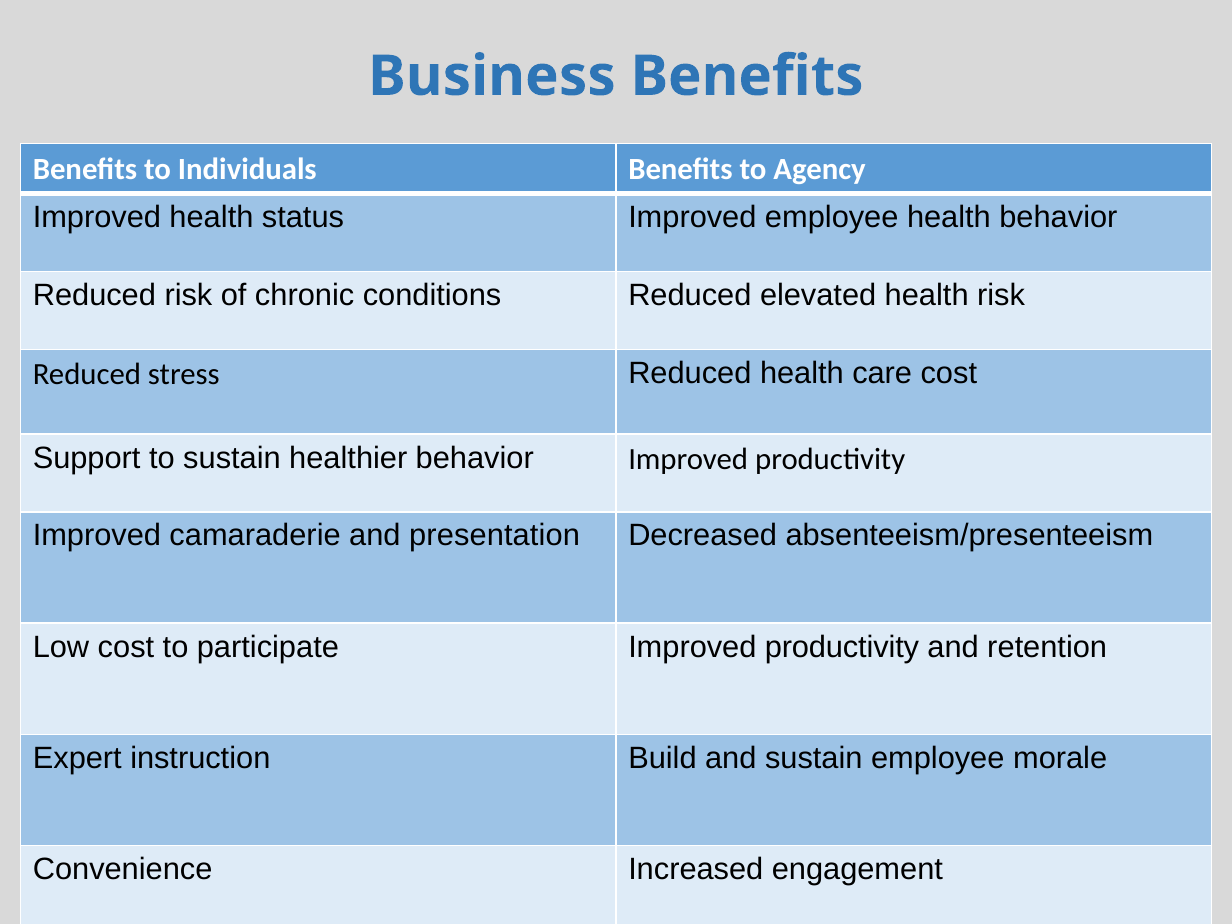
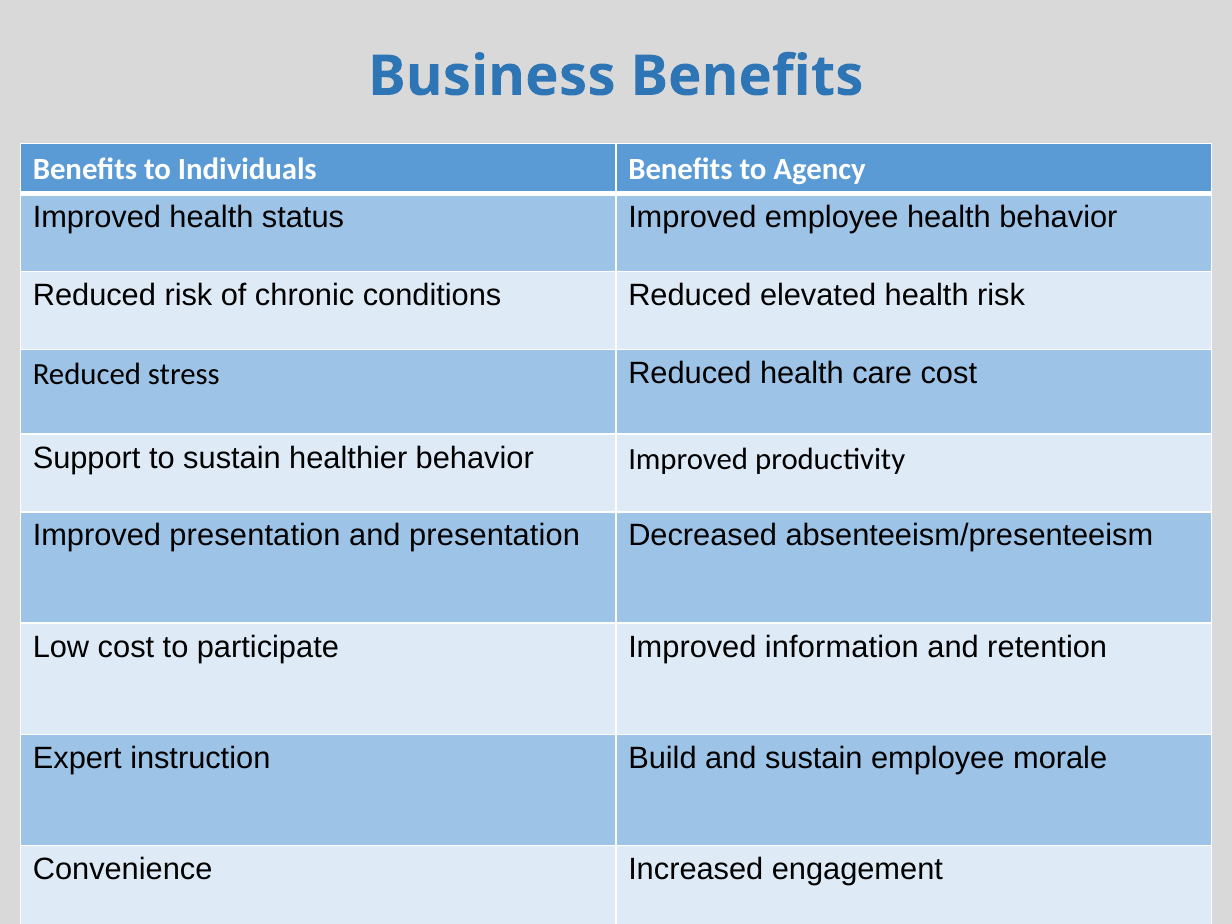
Improved camaraderie: camaraderie -> presentation
participate Improved productivity: productivity -> information
